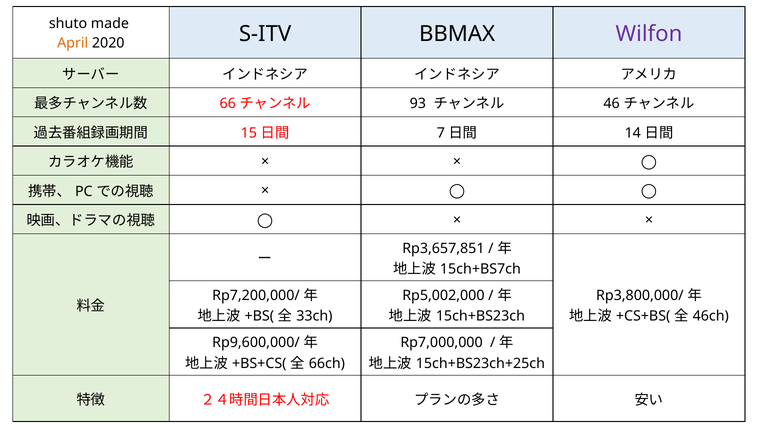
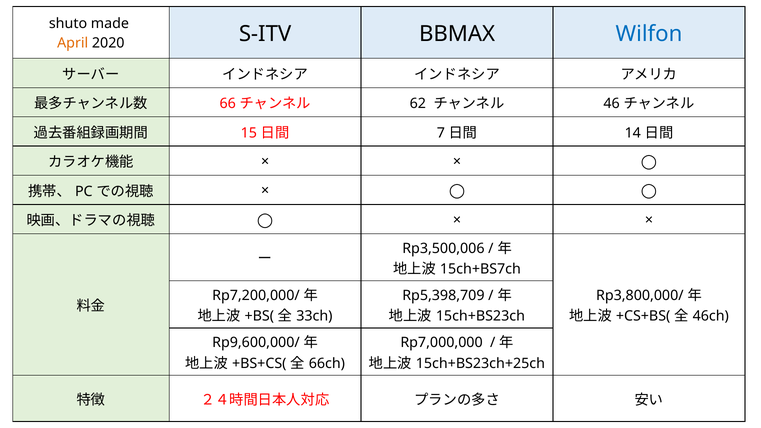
Wilfon colour: purple -> blue
93: 93 -> 62
Rp3,657,851: Rp3,657,851 -> Rp3,500,006
Rp5,002,000: Rp5,002,000 -> Rp5,398,709
